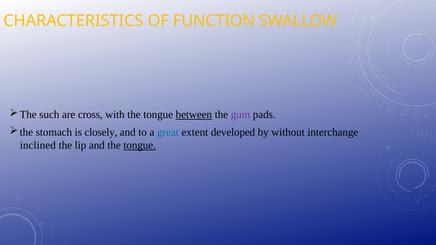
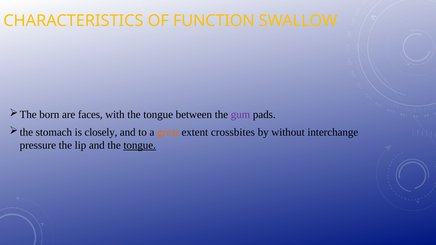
such: such -> born
cross: cross -> faces
between underline: present -> none
great colour: blue -> orange
developed: developed -> crossbites
inclined: inclined -> pressure
